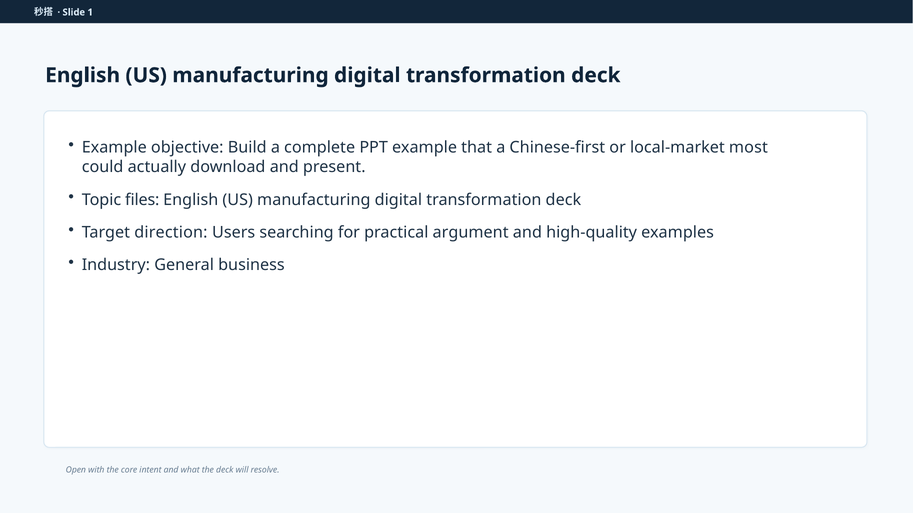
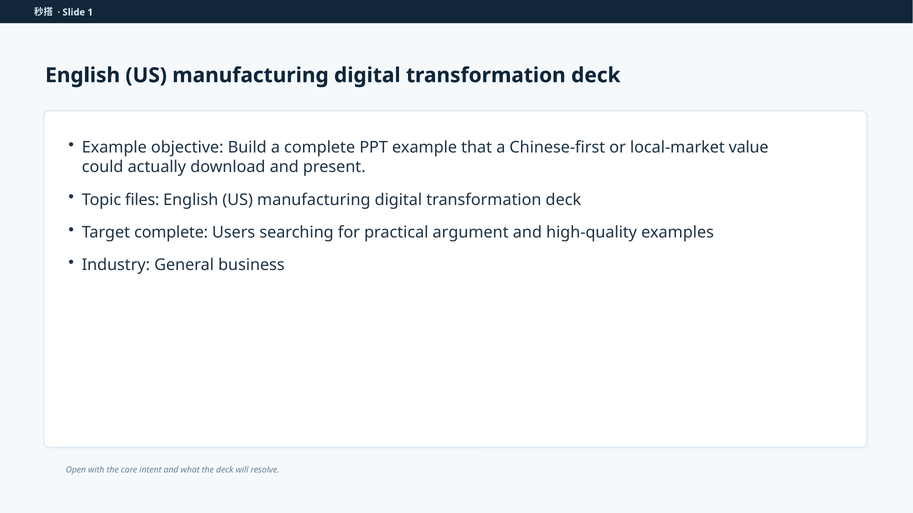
most: most -> value
Target direction: direction -> complete
